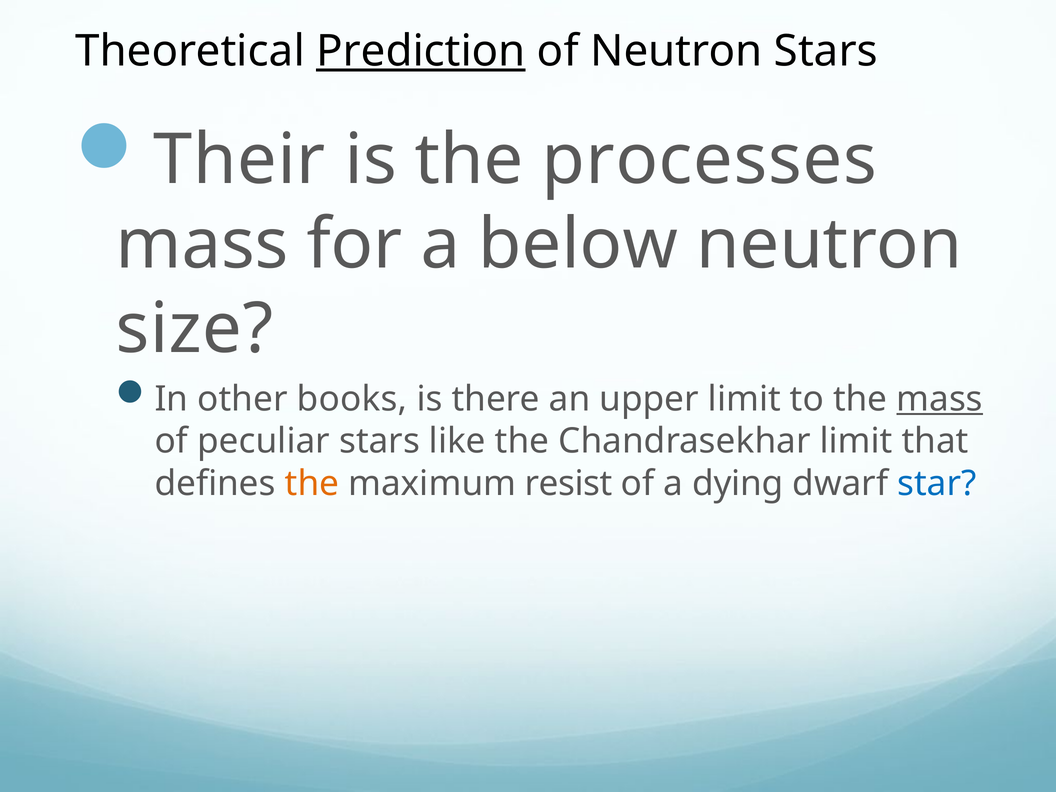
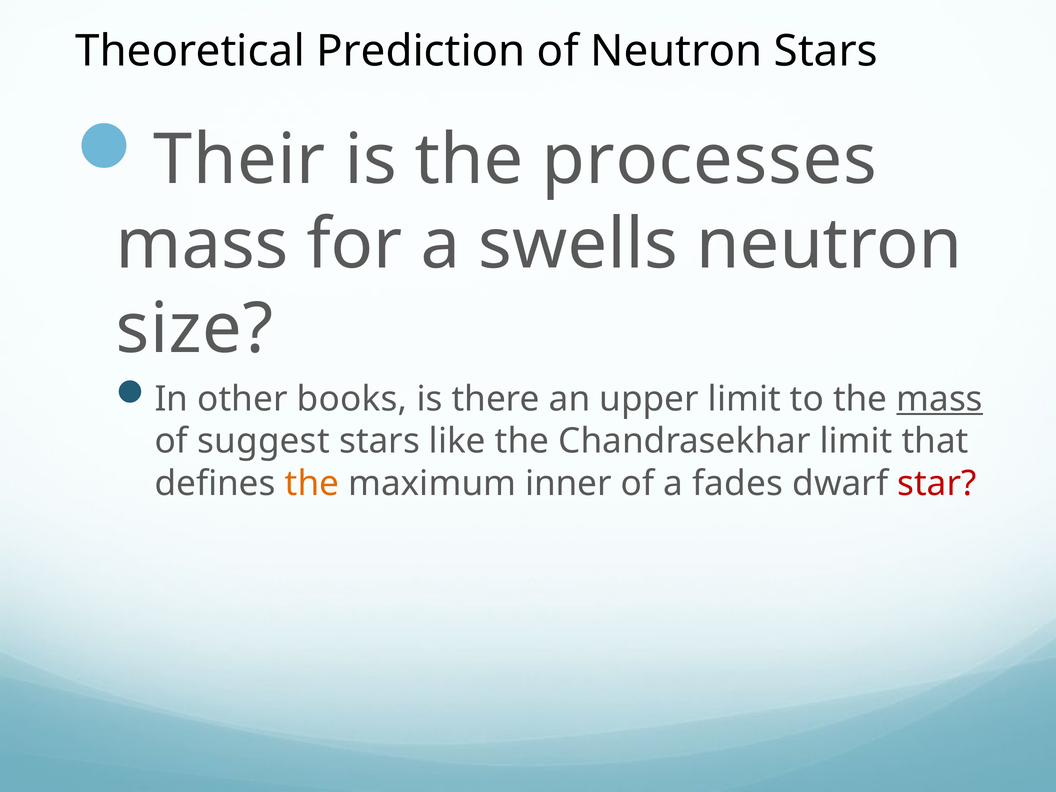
Prediction underline: present -> none
below: below -> swells
peculiar: peculiar -> suggest
resist: resist -> inner
dying: dying -> fades
star colour: blue -> red
